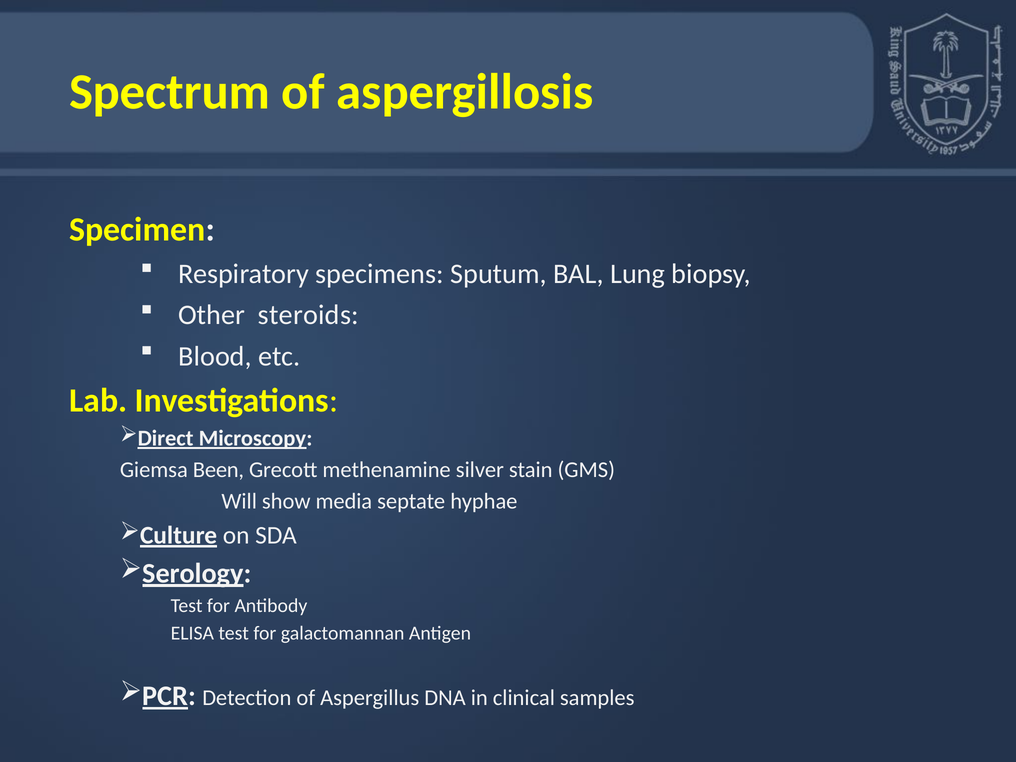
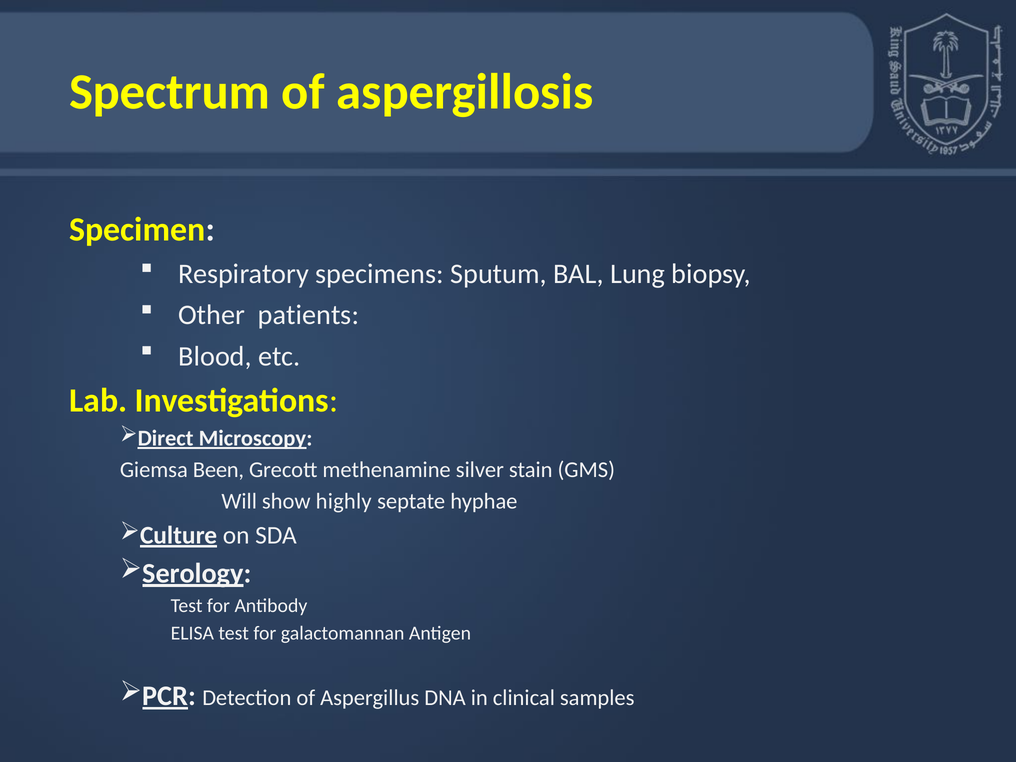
steroids: steroids -> patients
media: media -> highly
